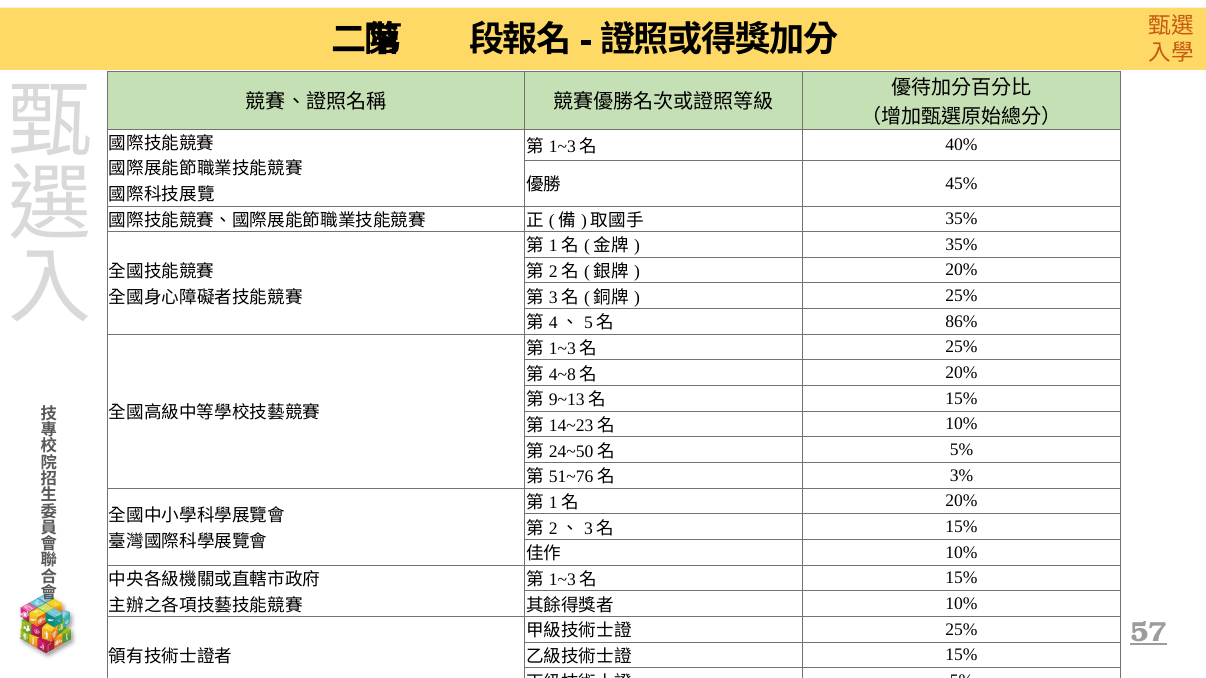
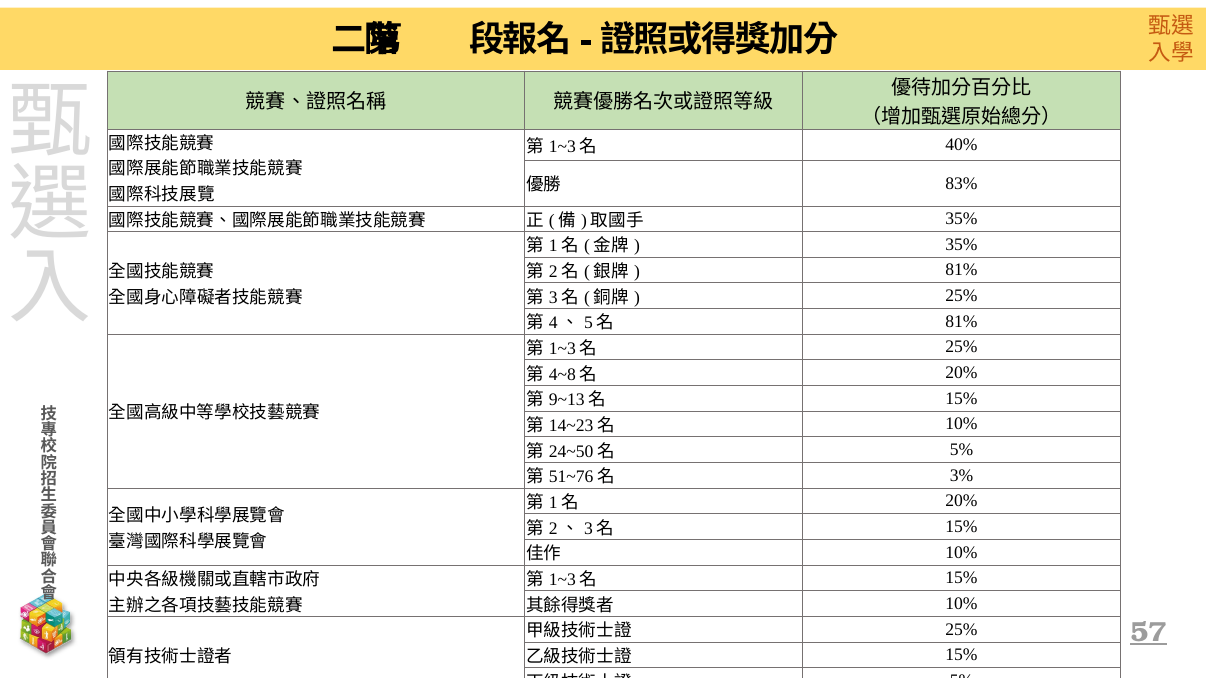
45%: 45% -> 83%
20% at (961, 270): 20% -> 81%
86% at (961, 322): 86% -> 81%
